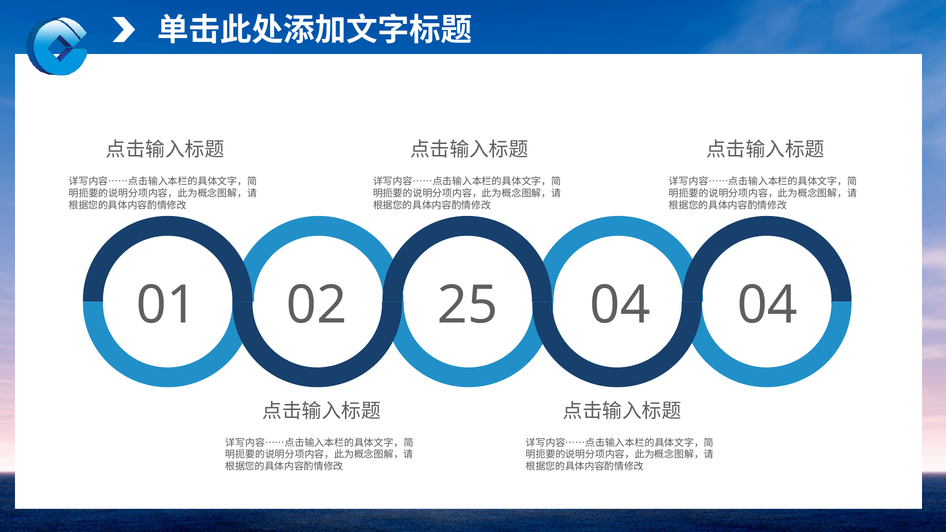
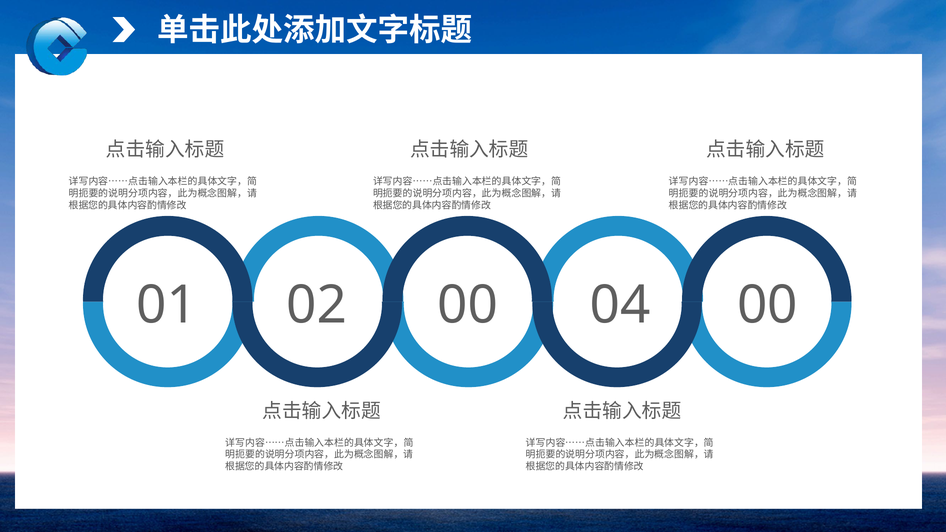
02 25: 25 -> 00
04 04: 04 -> 00
